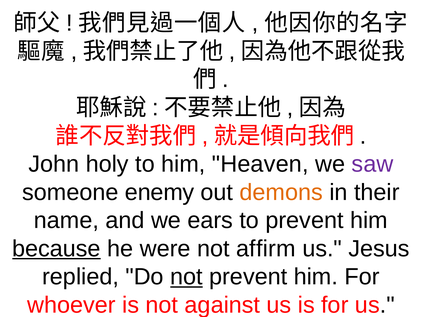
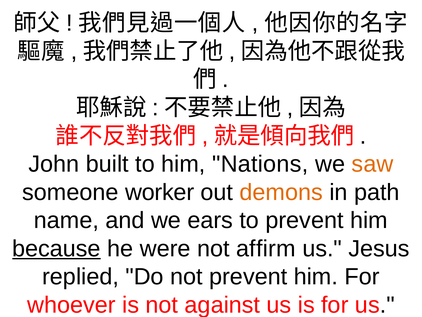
holy: holy -> built
Heaven: Heaven -> Nations
saw colour: purple -> orange
enemy: enemy -> worker
their: their -> path
not at (186, 276) underline: present -> none
